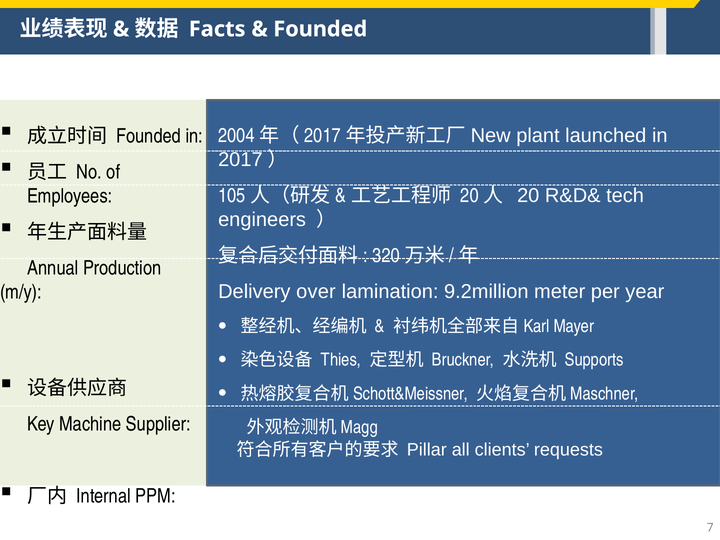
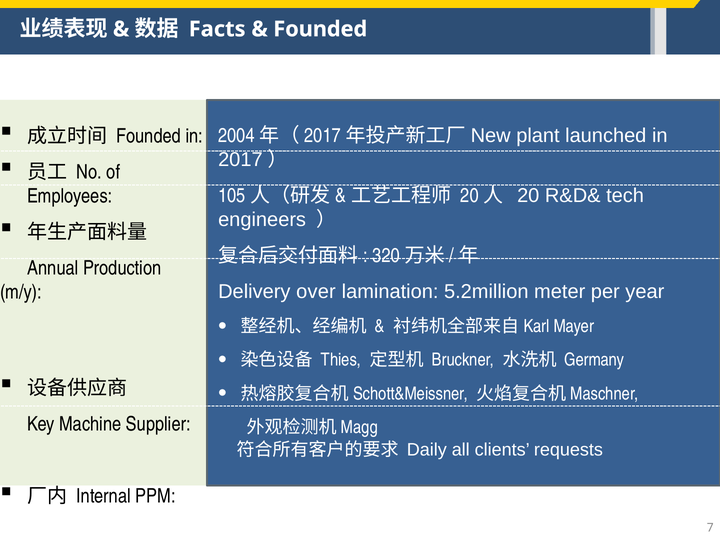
9.2million: 9.2million -> 5.2million
Supports: Supports -> Germany
Pillar: Pillar -> Daily
